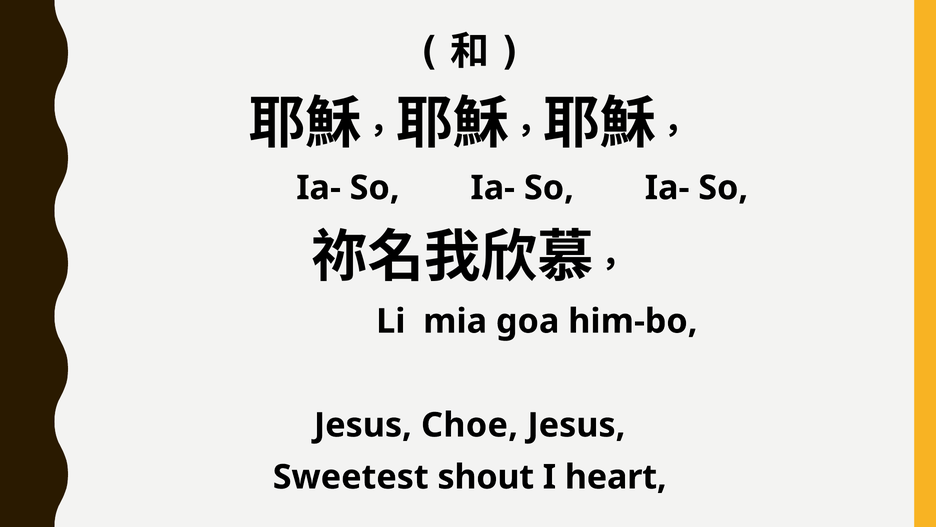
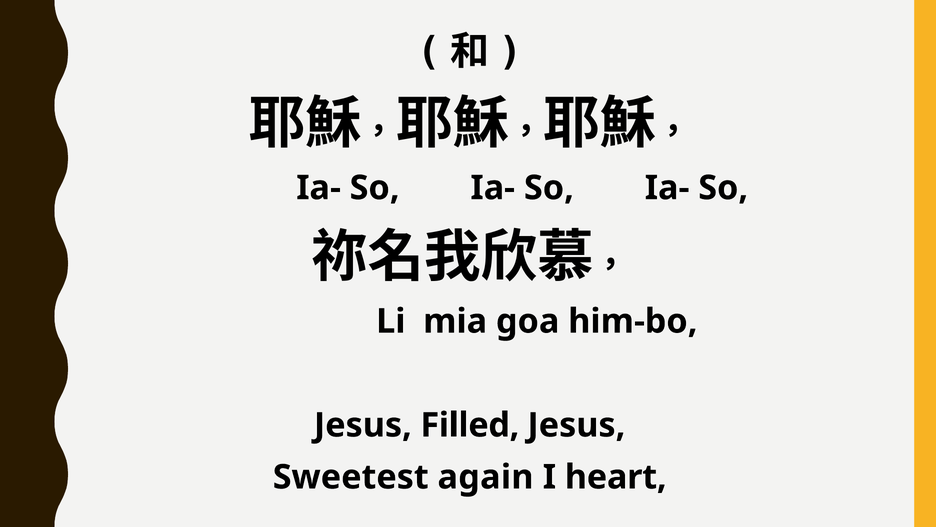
Choe: Choe -> Filled
shout: shout -> again
